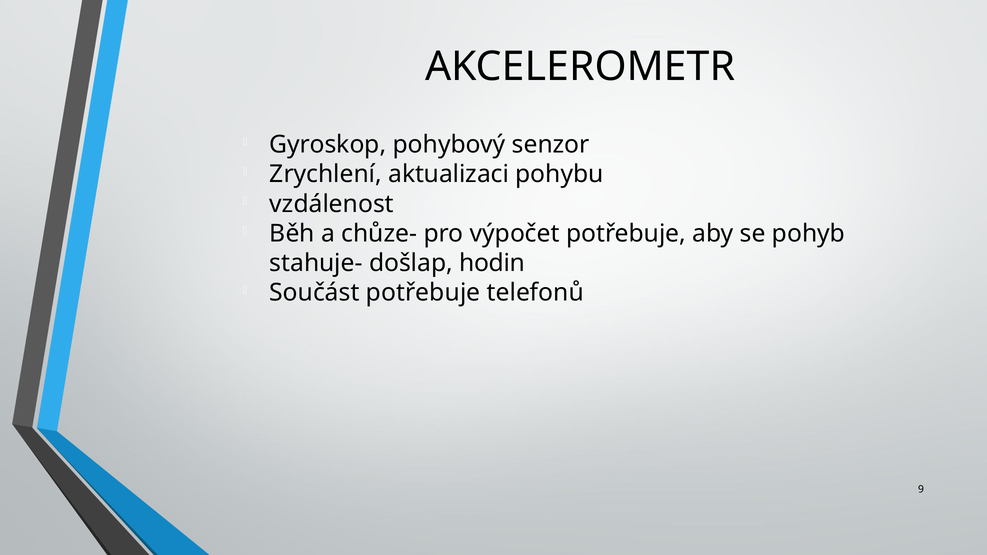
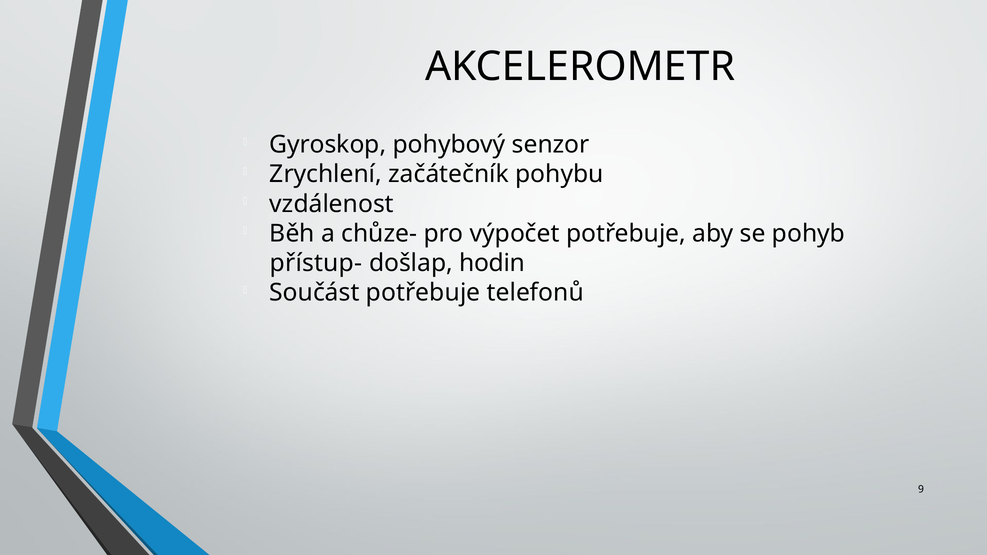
aktualizaci: aktualizaci -> začátečník
stahuje-: stahuje- -> přístup-
